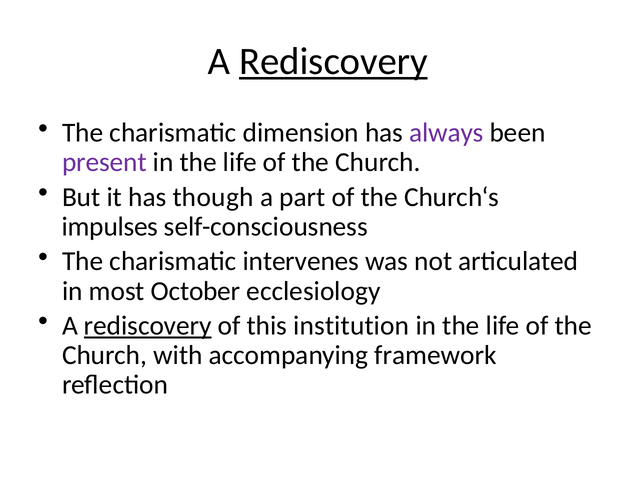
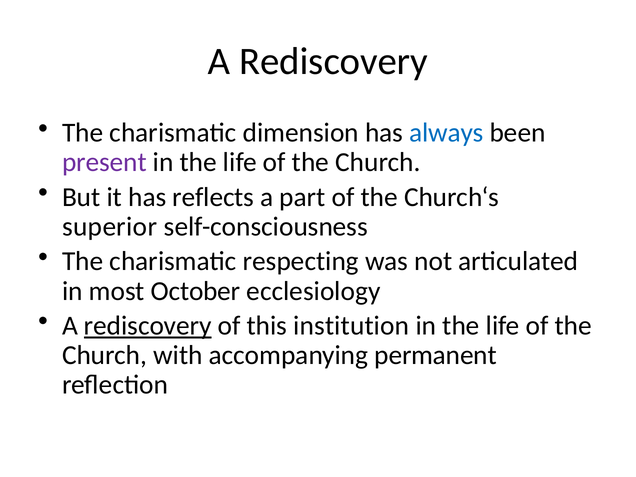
Rediscovery at (333, 62) underline: present -> none
always colour: purple -> blue
though: though -> reflects
impulses: impulses -> superior
intervenes: intervenes -> respecting
framework: framework -> permanent
